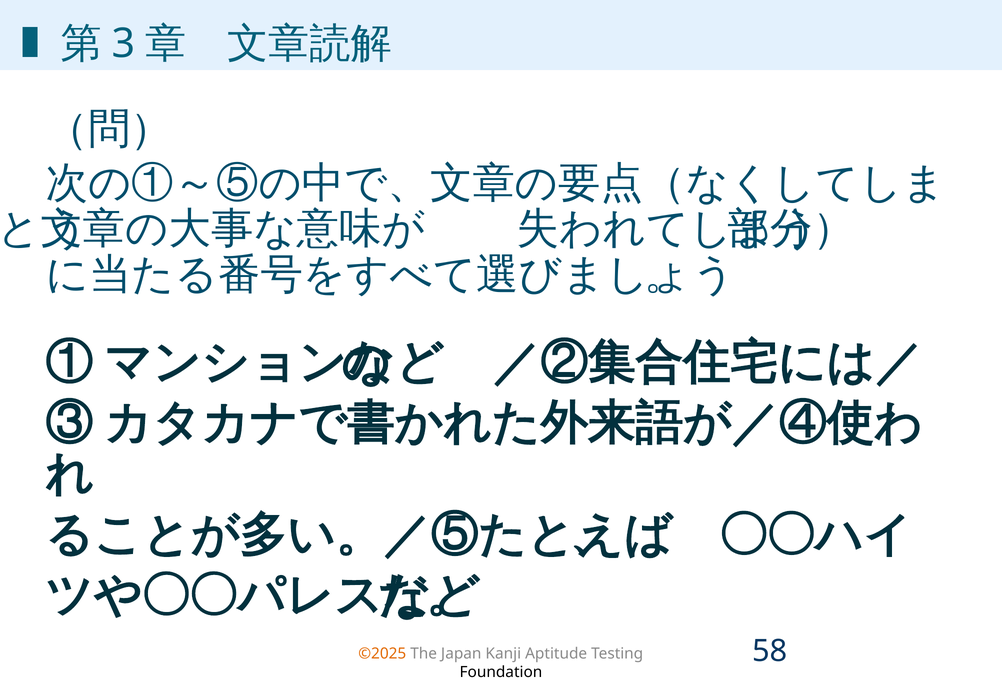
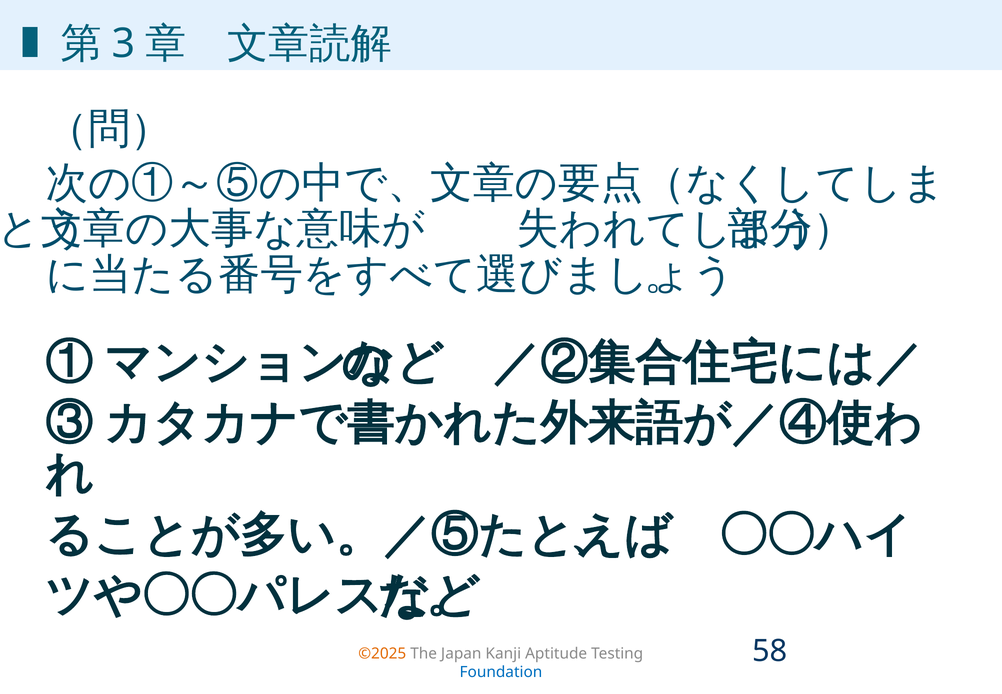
Foundation colour: black -> blue
